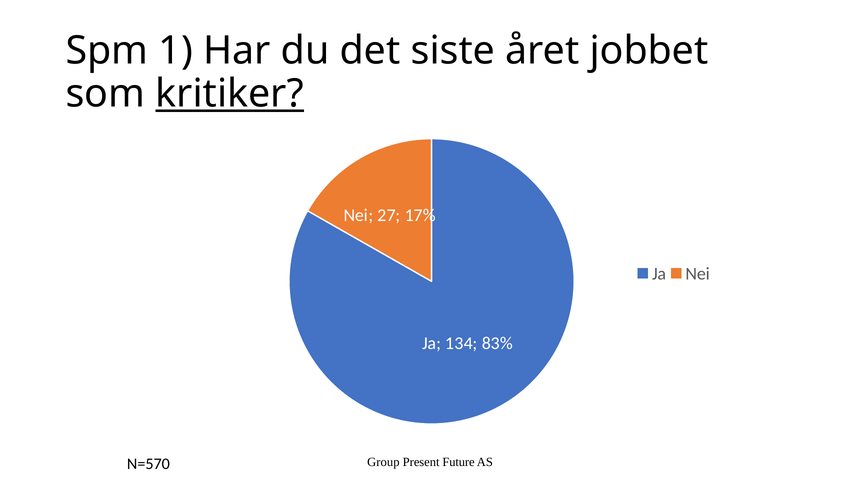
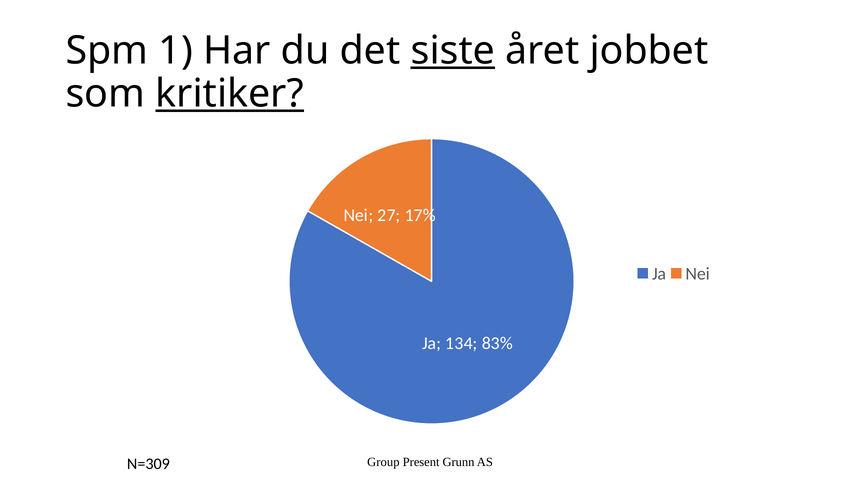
siste underline: none -> present
Future: Future -> Grunn
N=570: N=570 -> N=309
